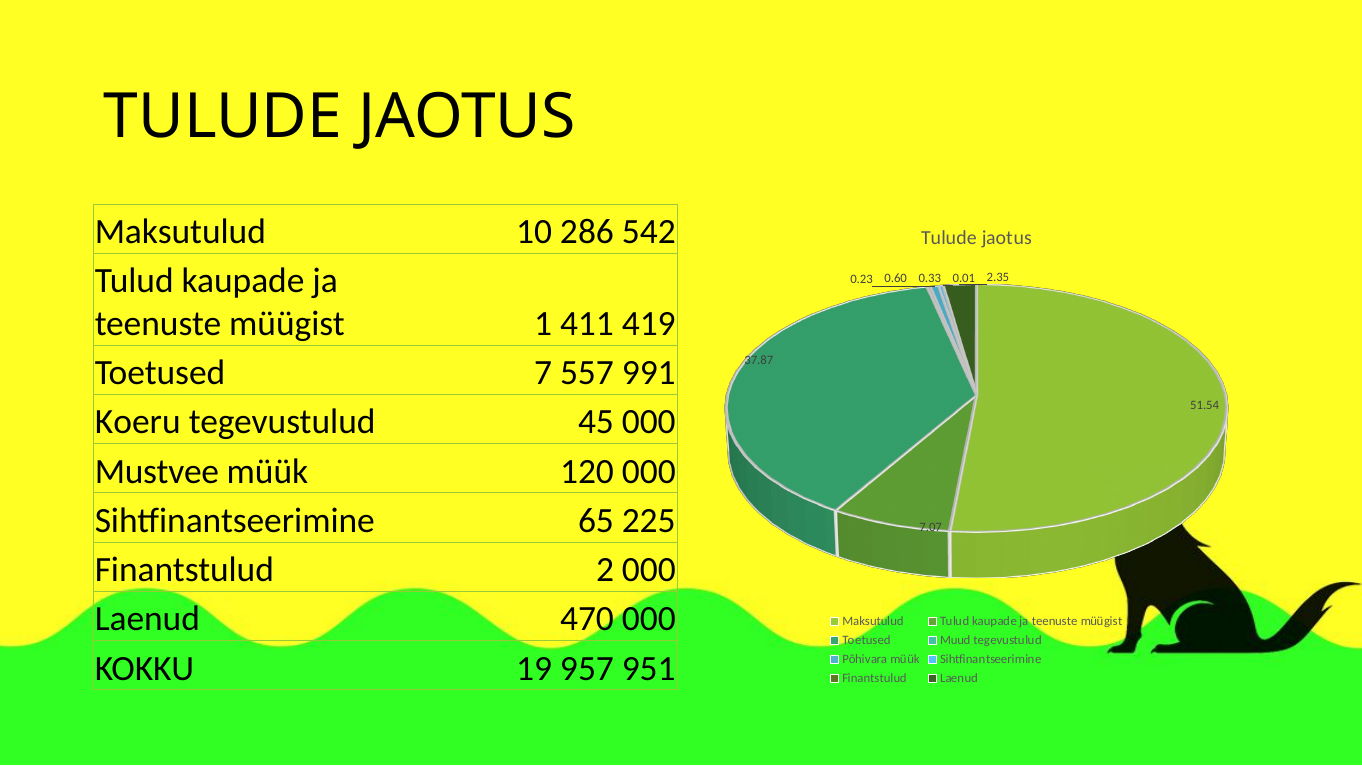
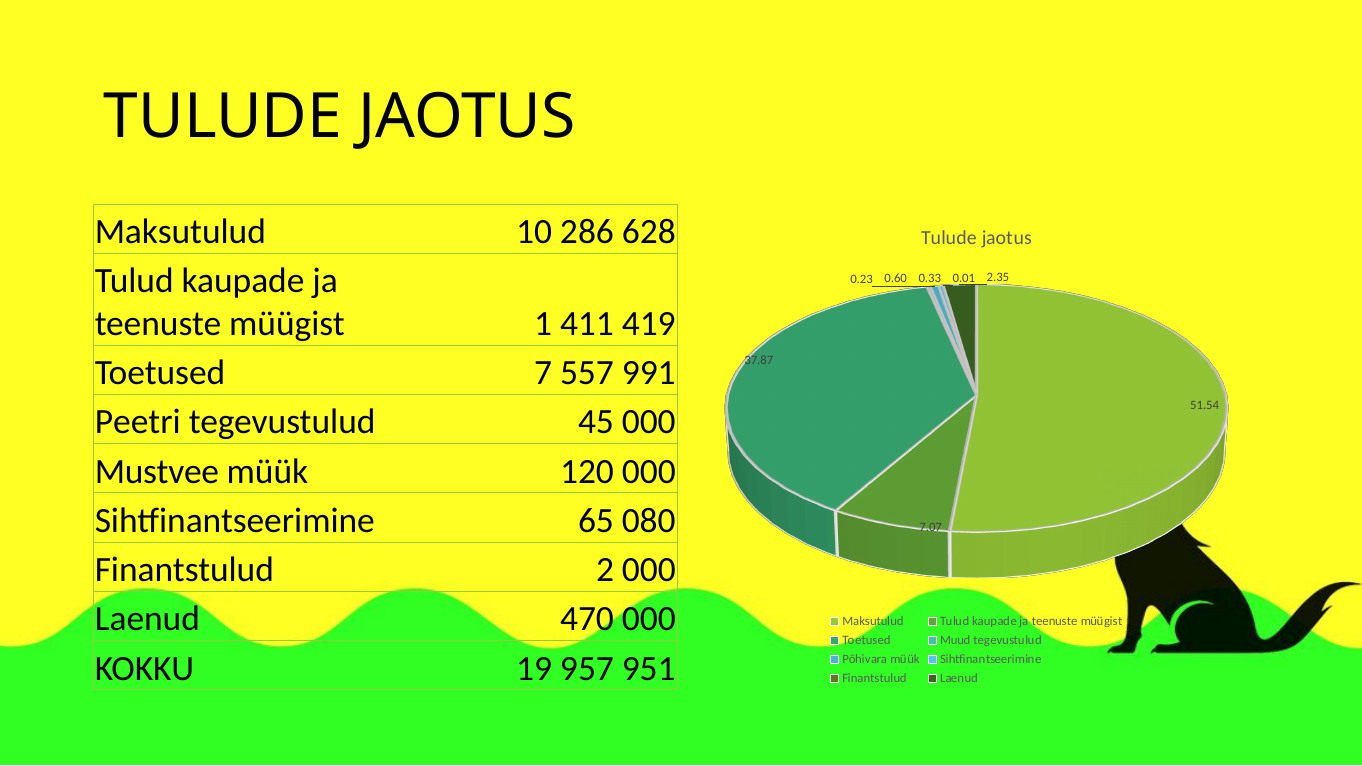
542: 542 -> 628
Koeru: Koeru -> Peetri
225: 225 -> 080
